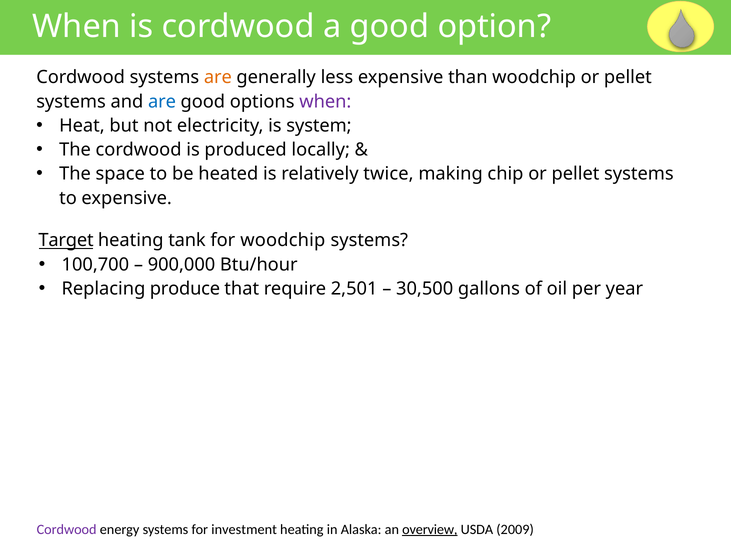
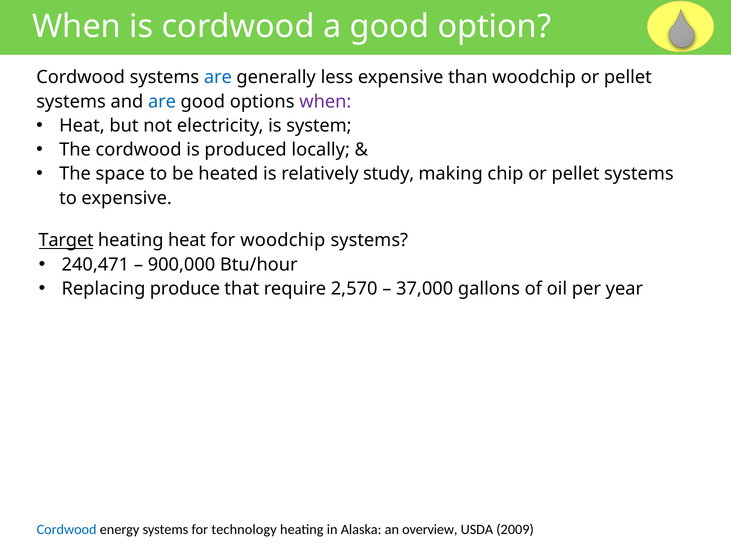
are at (218, 77) colour: orange -> blue
twice: twice -> study
heating tank: tank -> heat
100,700: 100,700 -> 240,471
2,501: 2,501 -> 2,570
30,500: 30,500 -> 37,000
Cordwood at (67, 530) colour: purple -> blue
investment: investment -> technology
overview underline: present -> none
